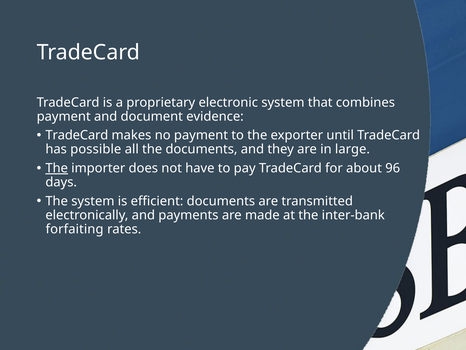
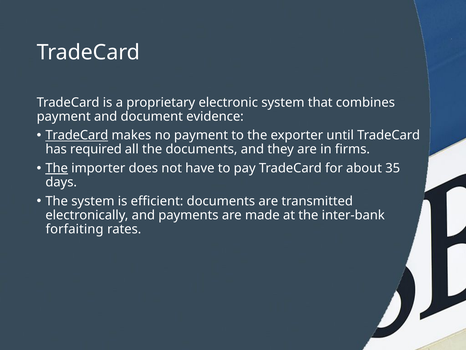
TradeCard at (77, 135) underline: none -> present
possible: possible -> required
large: large -> firms
96: 96 -> 35
